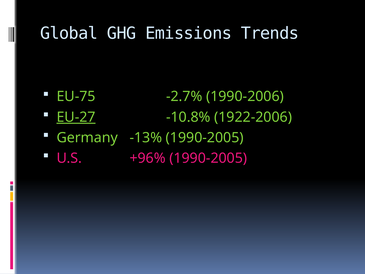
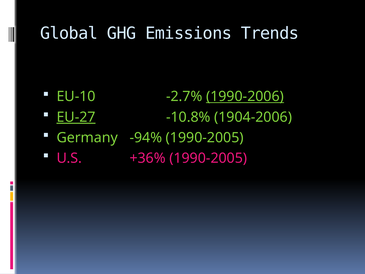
EU-75: EU-75 -> EU-10
1990-2006 underline: none -> present
1922-2006: 1922-2006 -> 1904-2006
-13%: -13% -> -94%
+96%: +96% -> +36%
